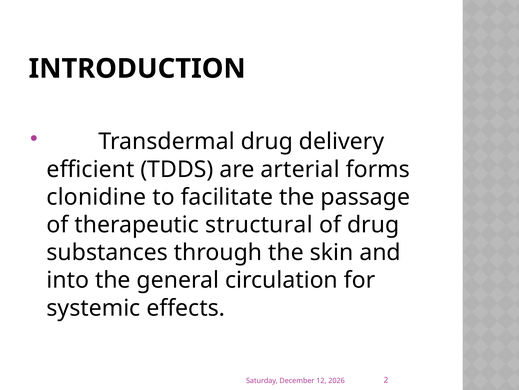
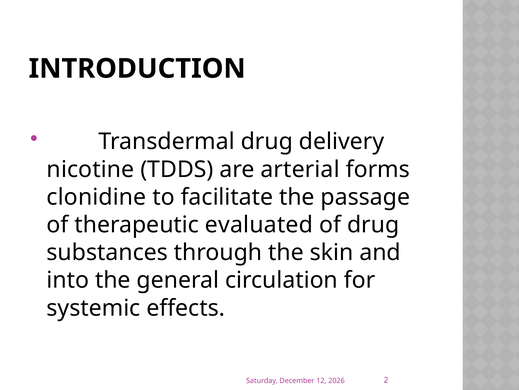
efficient: efficient -> nicotine
structural: structural -> evaluated
